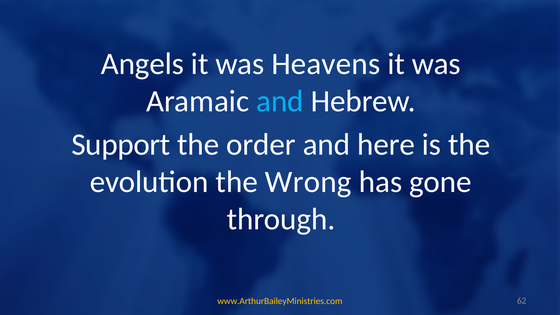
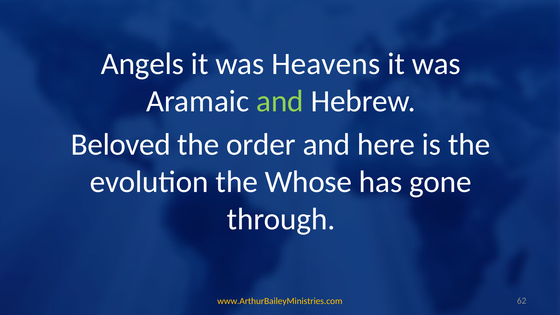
and at (280, 101) colour: light blue -> light green
Support: Support -> Beloved
Wrong: Wrong -> Whose
